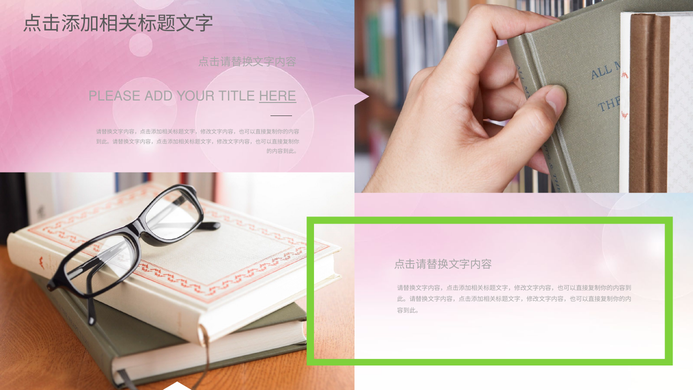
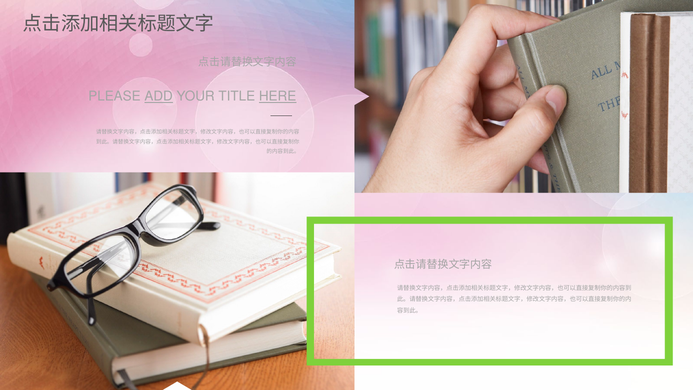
ADD underline: none -> present
